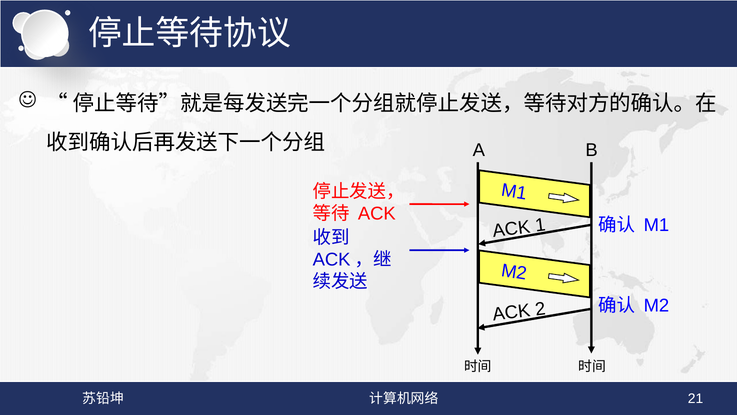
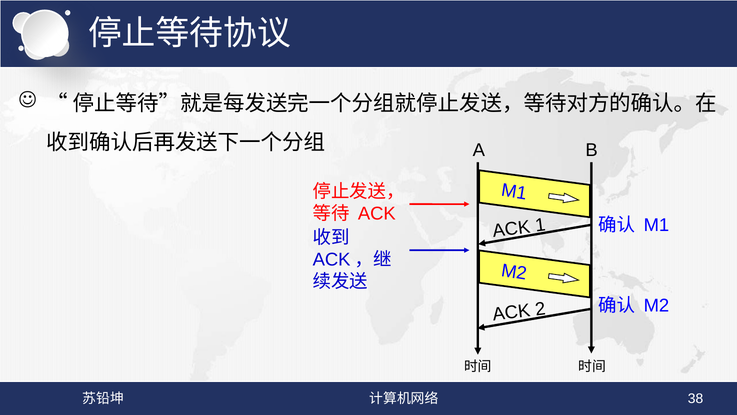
21: 21 -> 38
